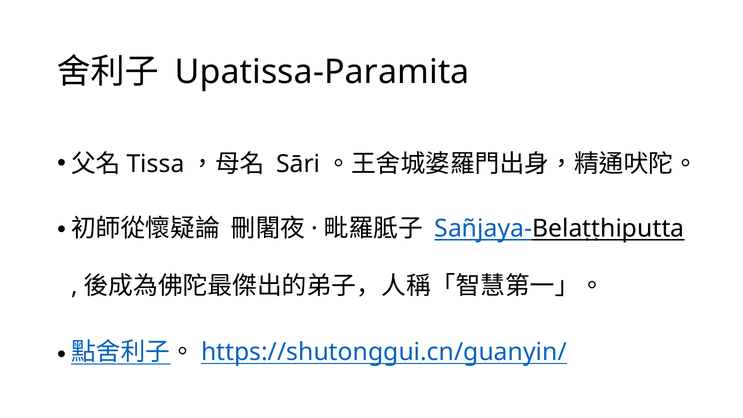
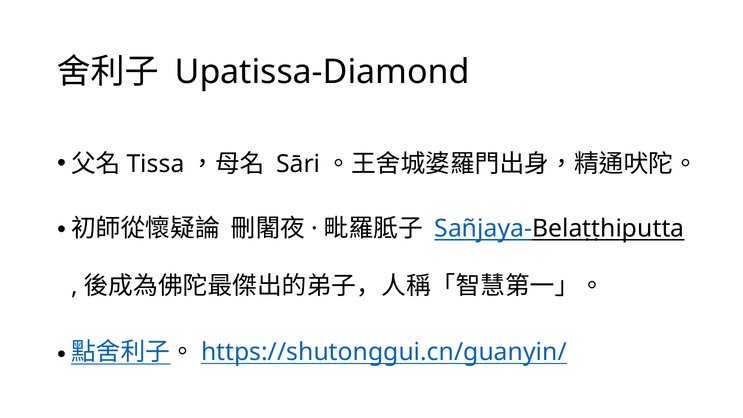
Upatissa-Paramita: Upatissa-Paramita -> Upatissa-Diamond
